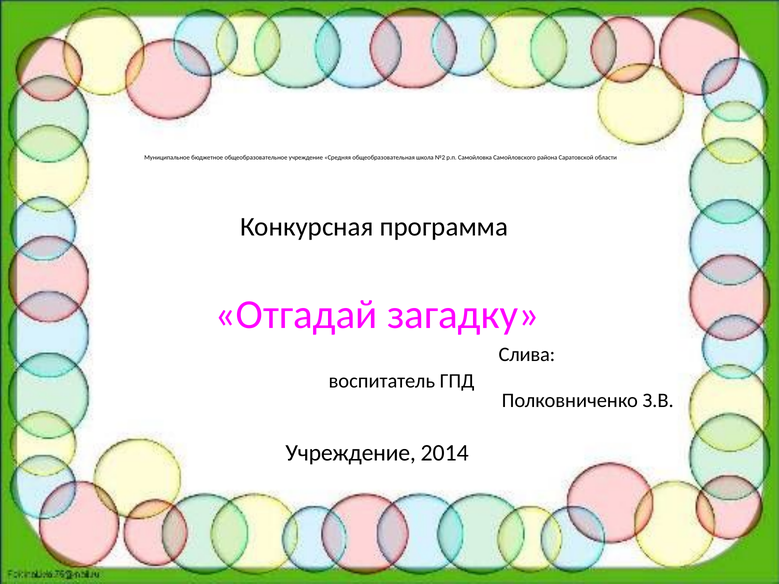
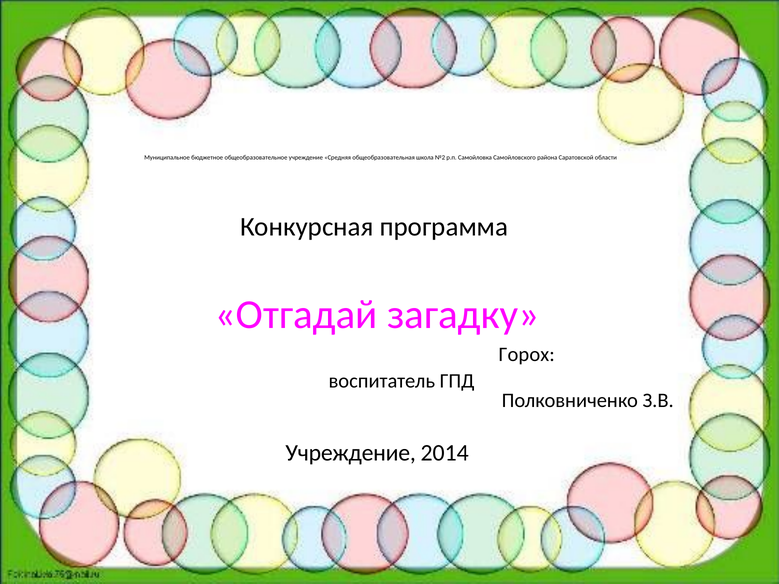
Слива: Слива -> Горох
